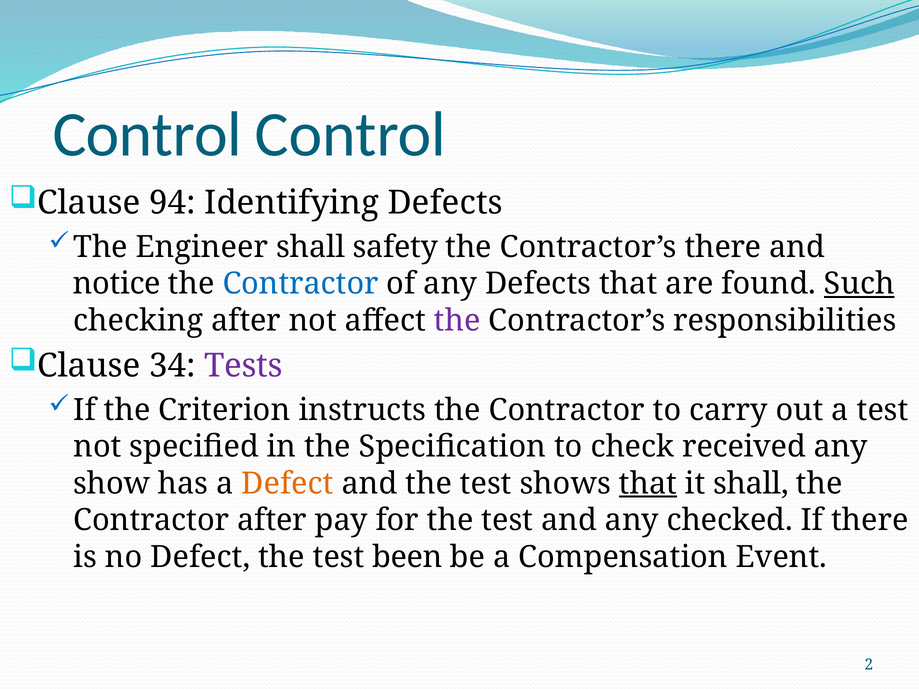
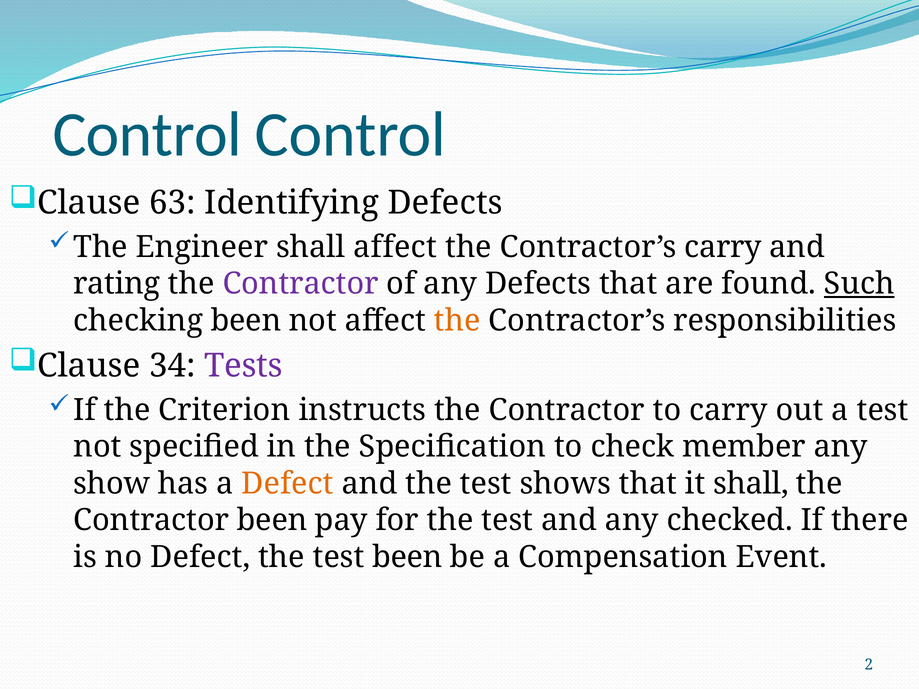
94: 94 -> 63
shall safety: safety -> affect
Contractor’s there: there -> carry
notice: notice -> rating
Contractor at (301, 284) colour: blue -> purple
checking after: after -> been
the at (457, 321) colour: purple -> orange
received: received -> member
that at (648, 484) underline: present -> none
Contractor after: after -> been
